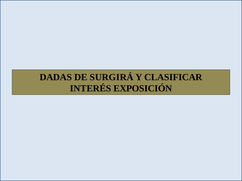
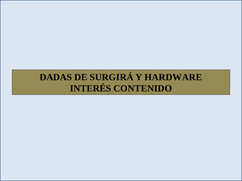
CLASIFICAR: CLASIFICAR -> HARDWARE
EXPOSICIÓN: EXPOSICIÓN -> CONTENIDO
